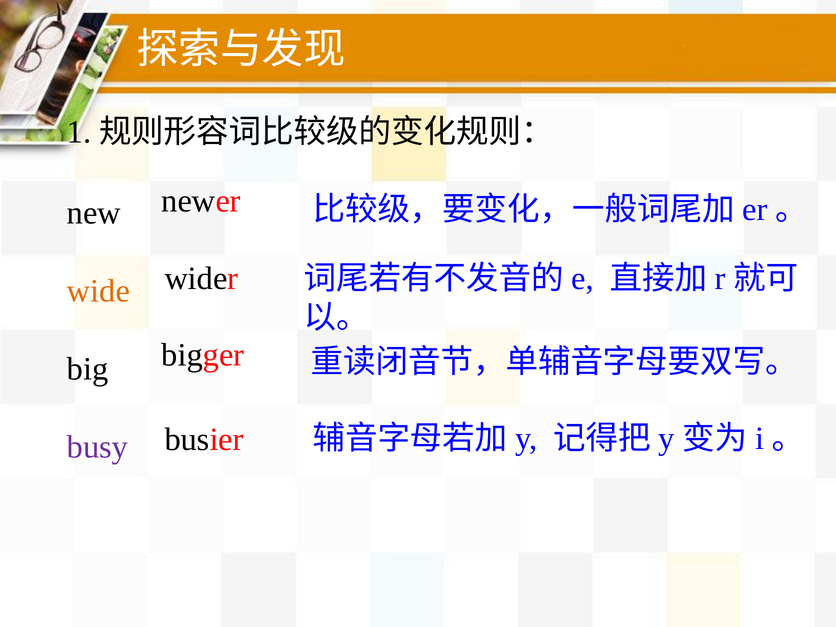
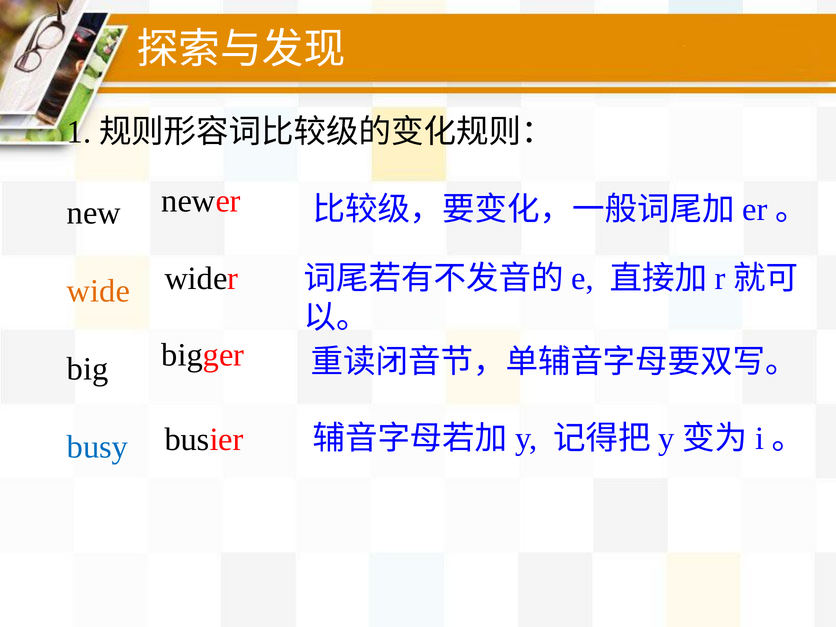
busy colour: purple -> blue
